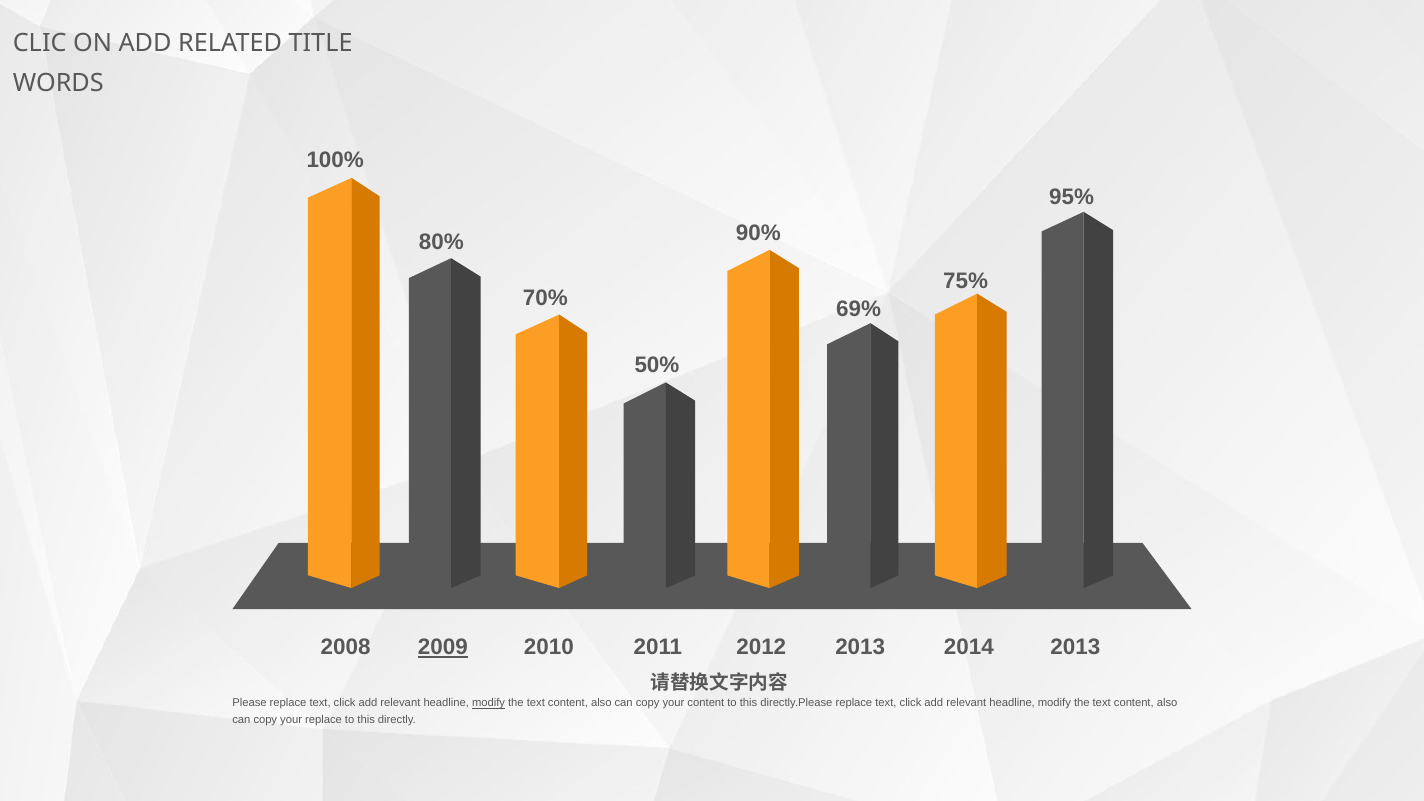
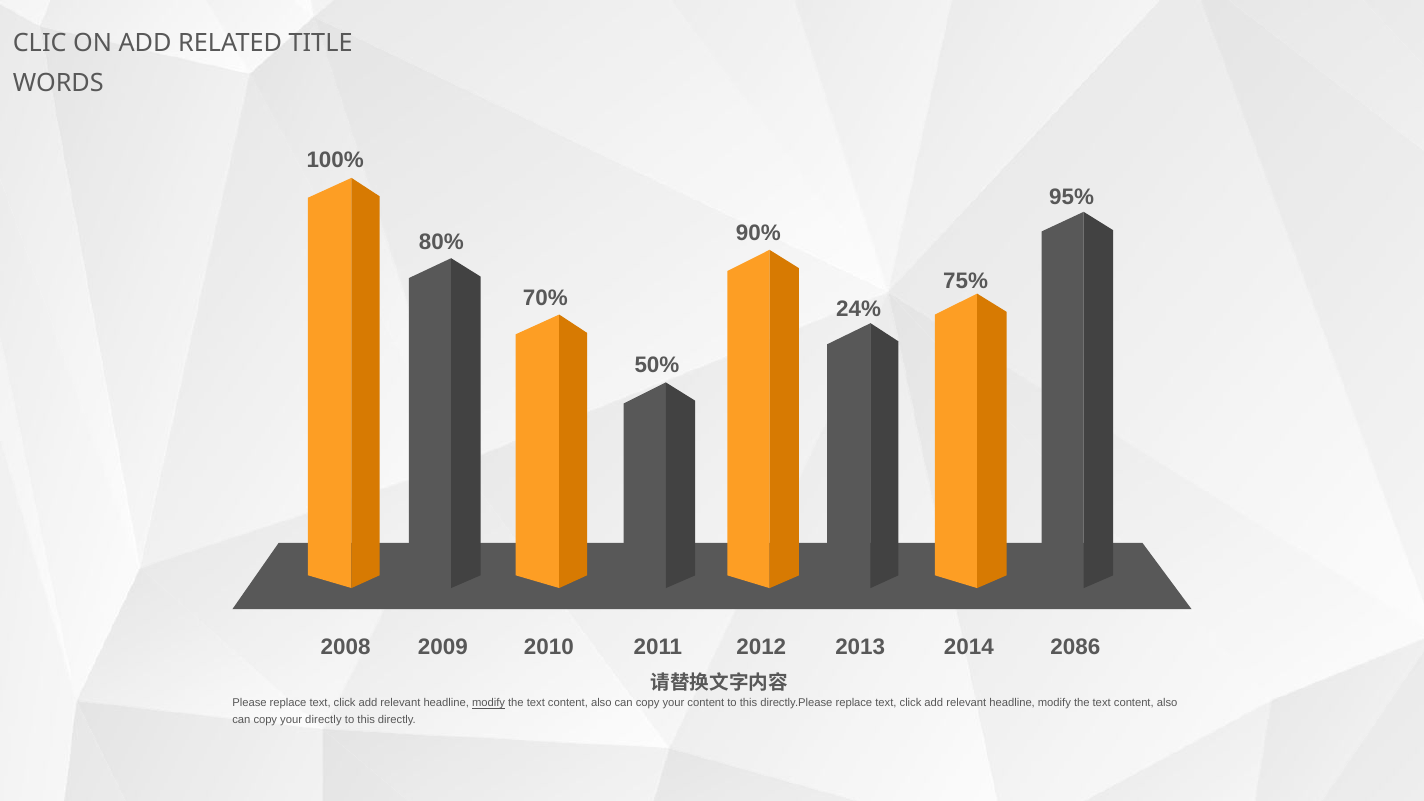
69%: 69% -> 24%
2009 underline: present -> none
2013 at (1075, 647): 2013 -> 2086
your replace: replace -> directly
